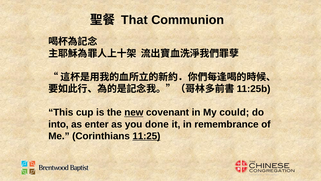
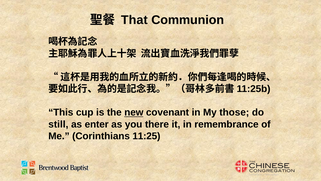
could: could -> those
into: into -> still
done: done -> there
11:25 underline: present -> none
